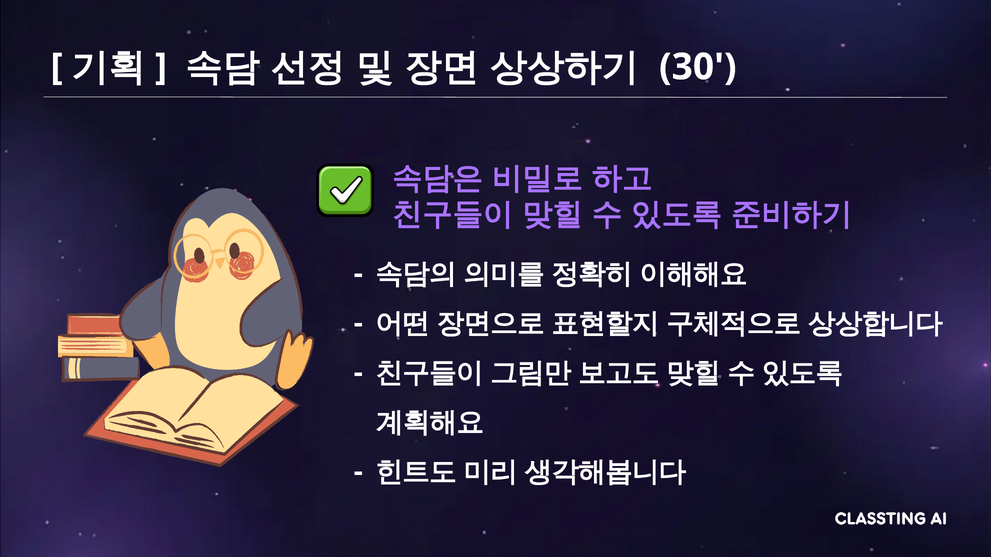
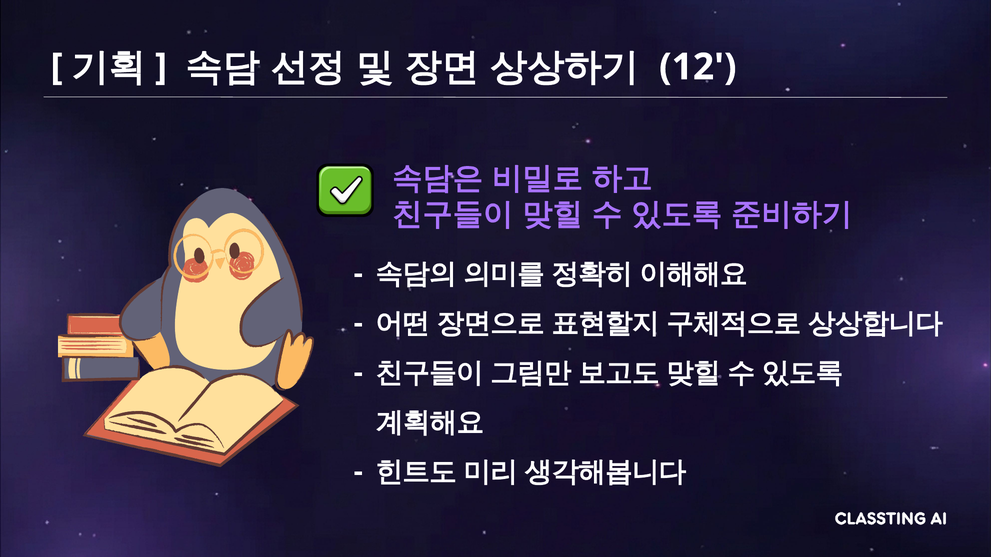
30: 30 -> 12
